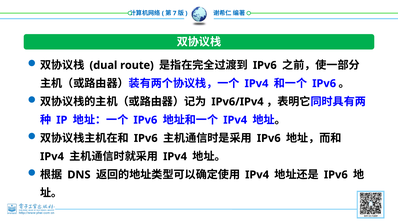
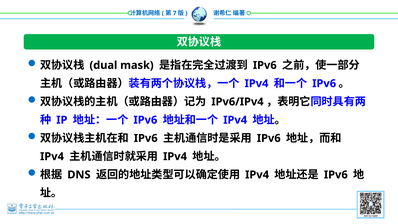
route: route -> mask
